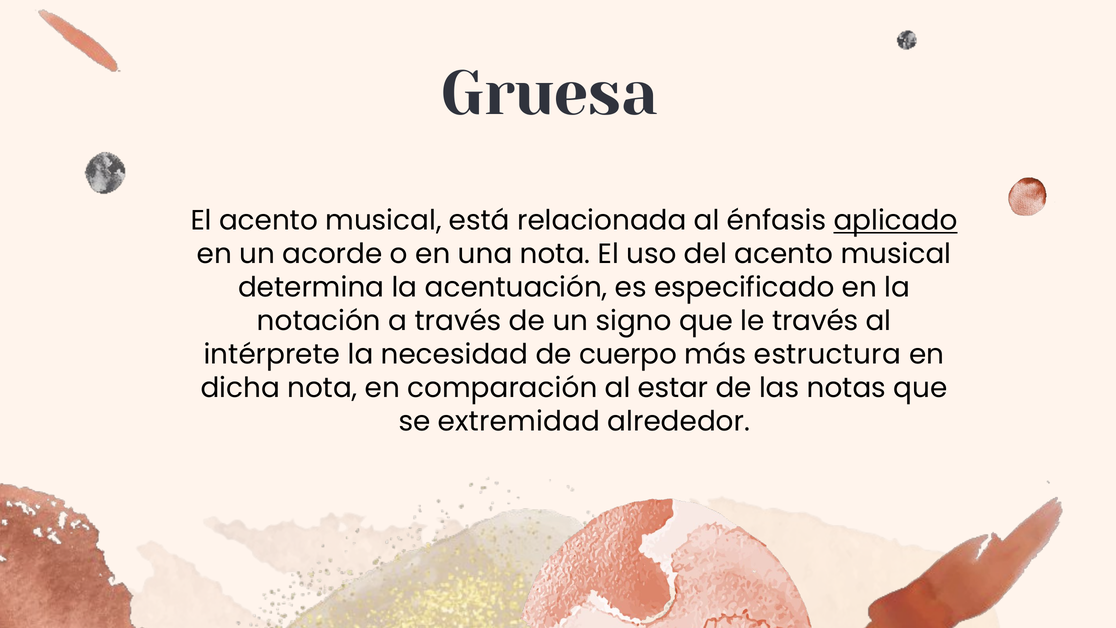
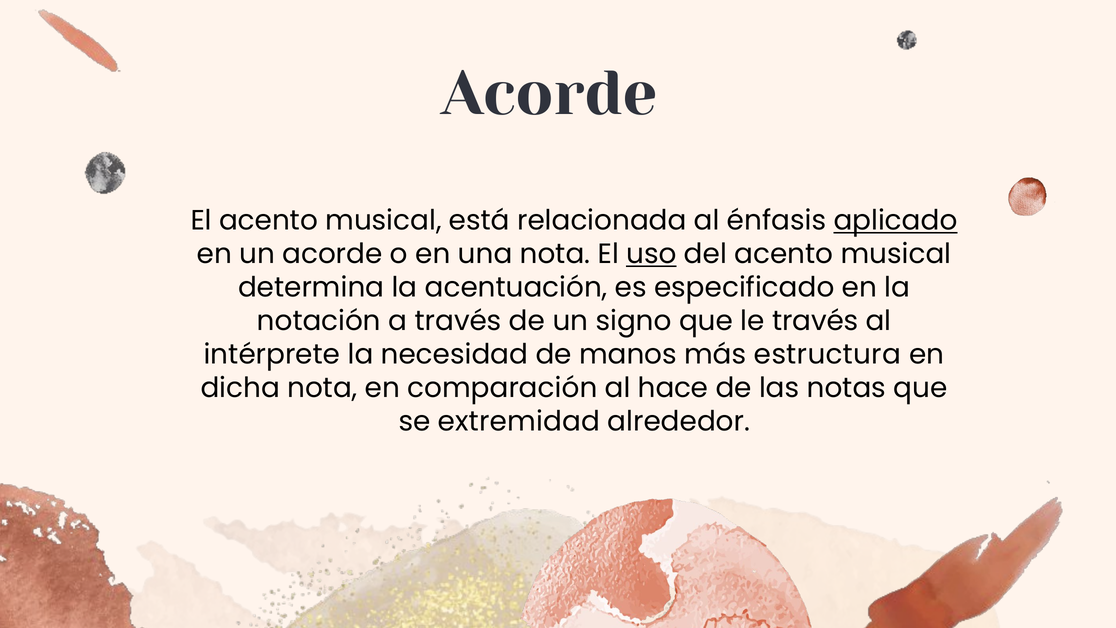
Gruesa at (550, 94): Gruesa -> Acorde
uso underline: none -> present
cuerpo: cuerpo -> manos
estar: estar -> hace
